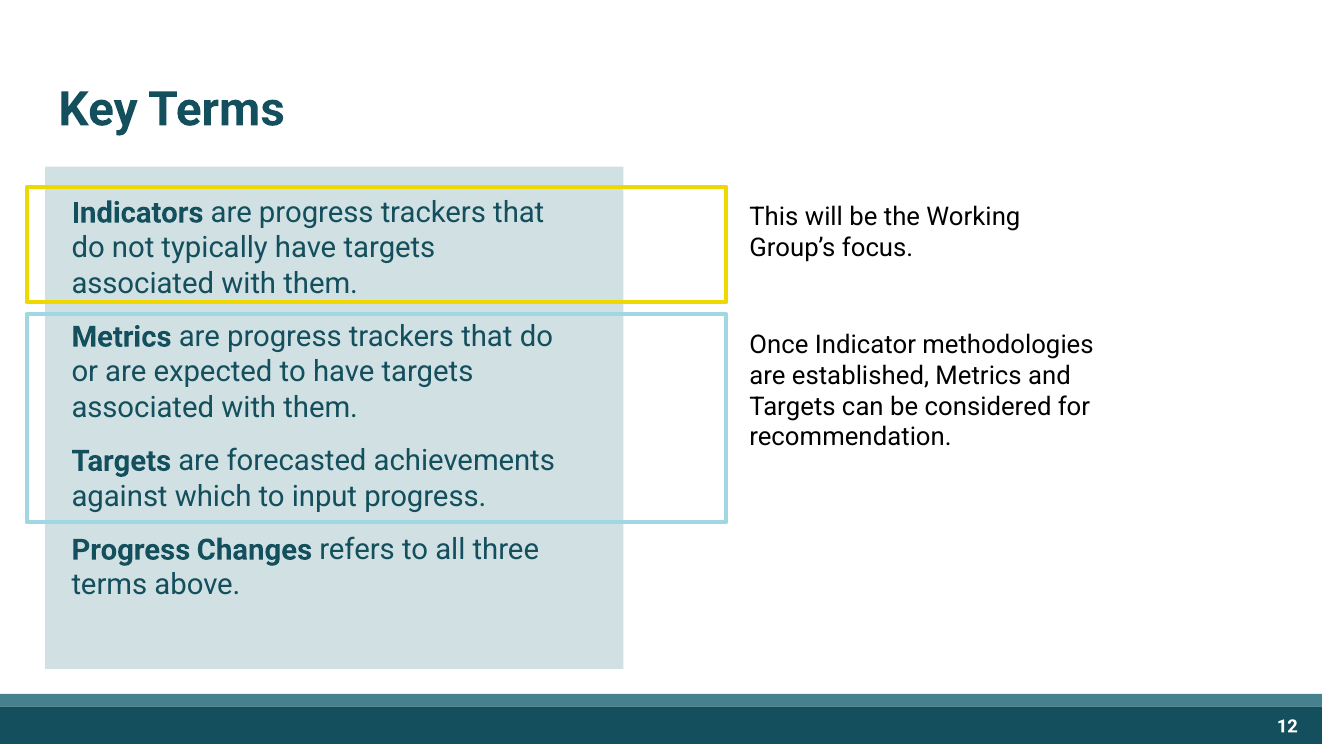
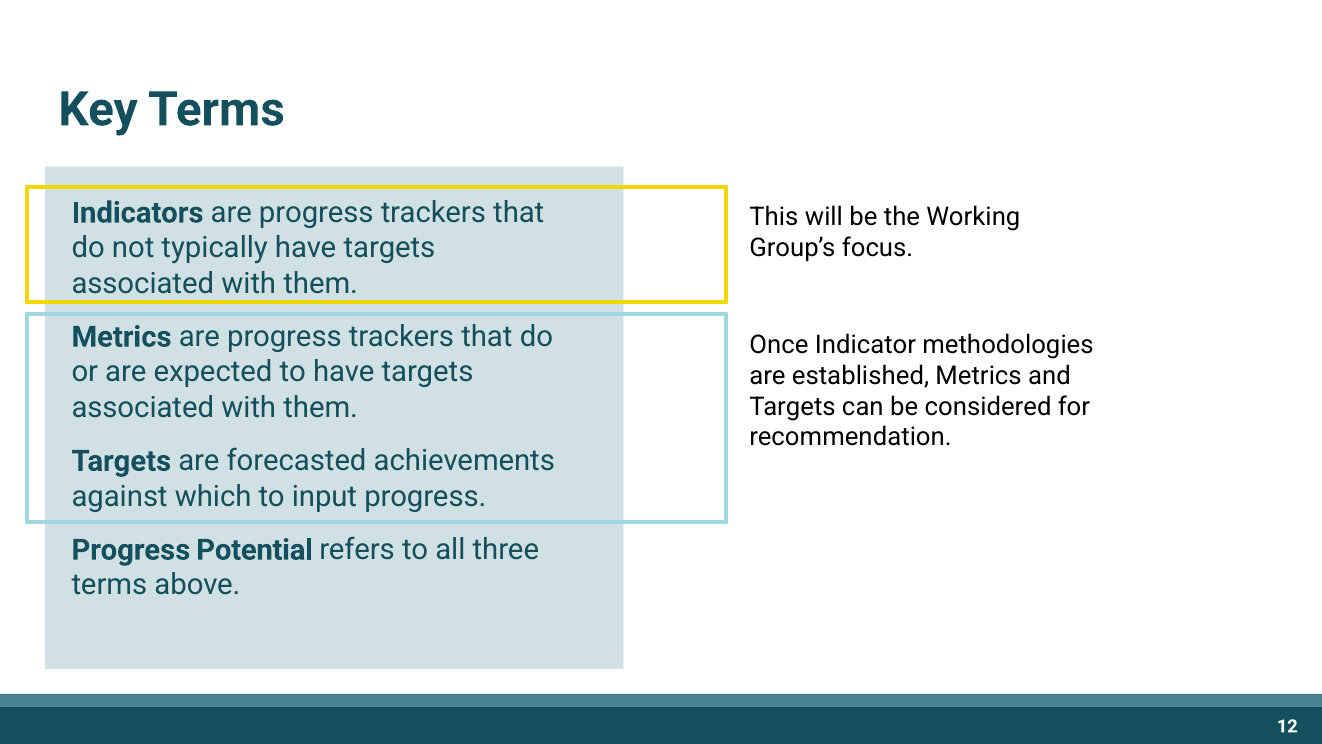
Changes: Changes -> Potential
